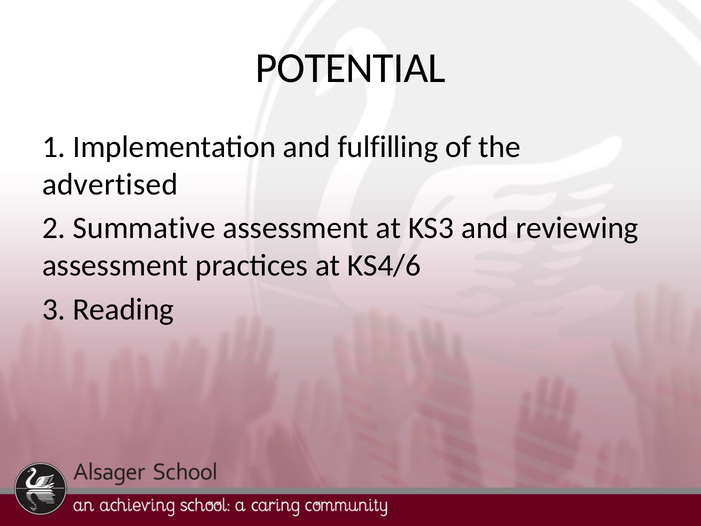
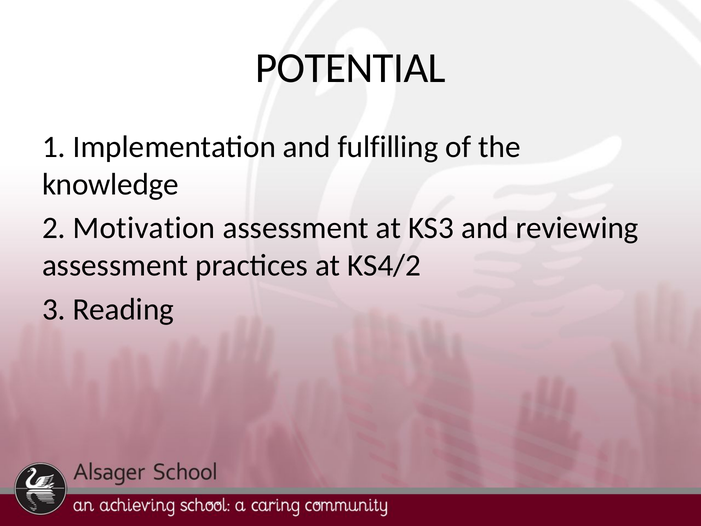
advertised: advertised -> knowledge
Summative: Summative -> Motivation
KS4/6: KS4/6 -> KS4/2
